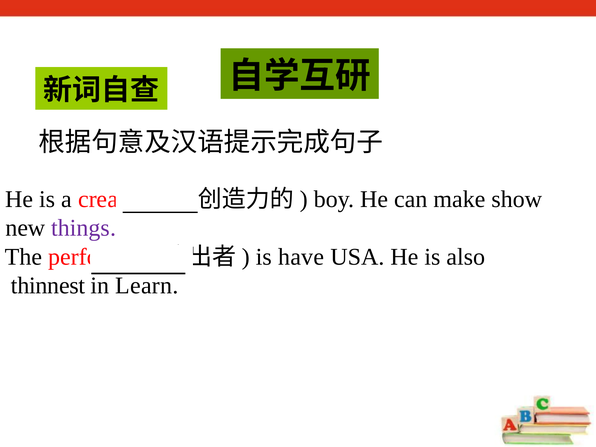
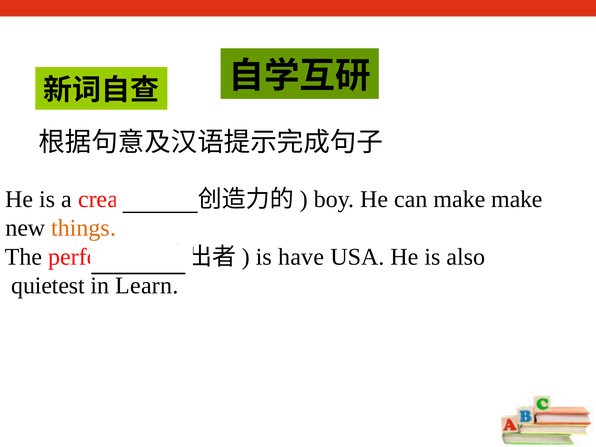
make show: show -> make
things colour: purple -> orange
thinnest: thinnest -> quietest
